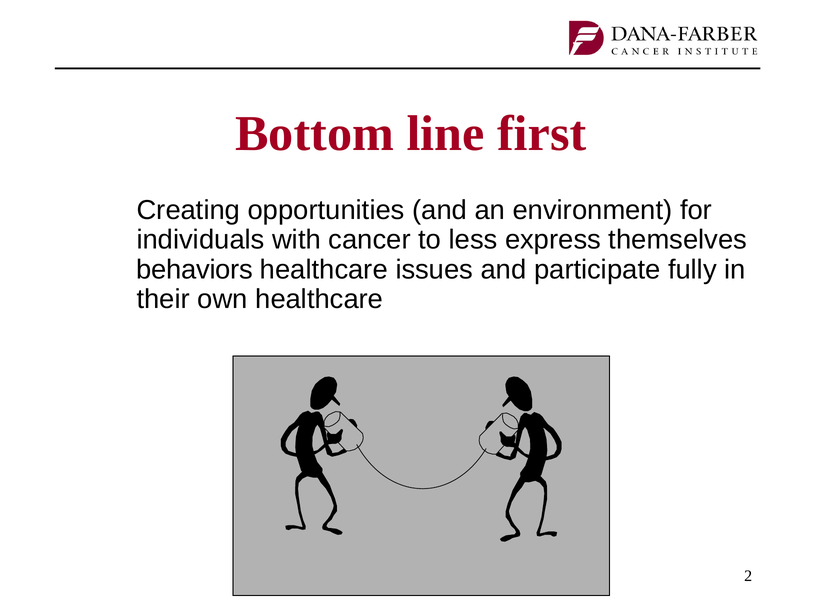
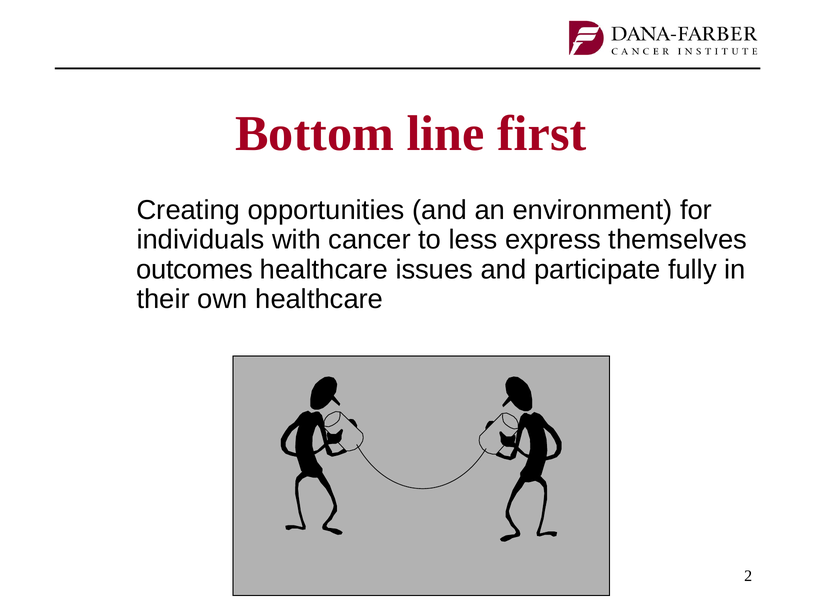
behaviors: behaviors -> outcomes
